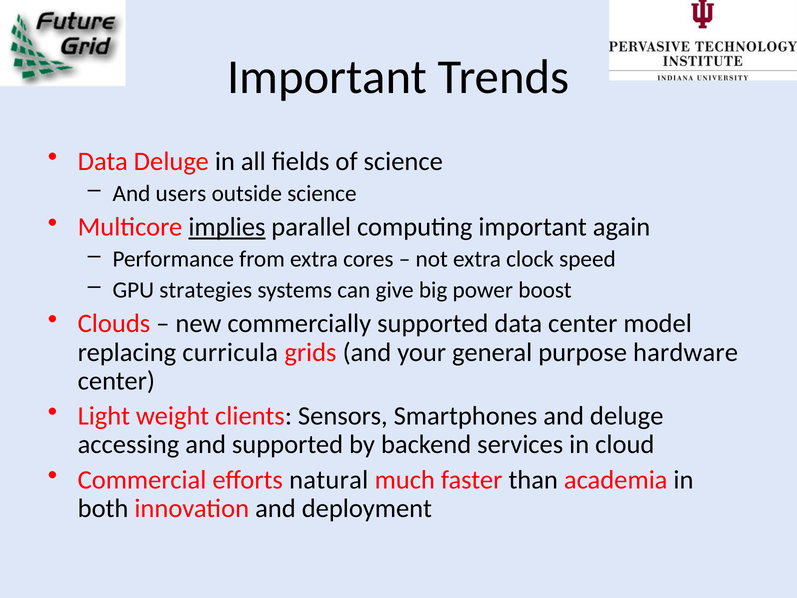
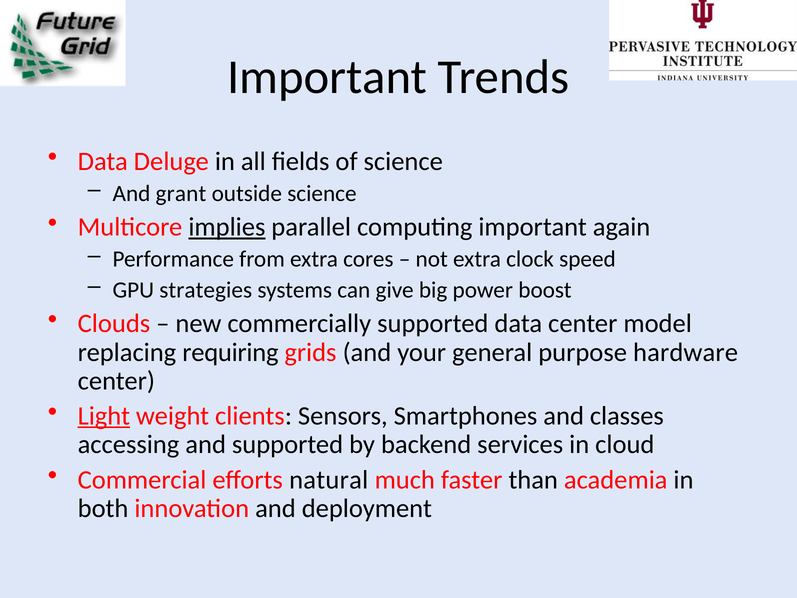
users: users -> grant
curricula: curricula -> requiring
Light underline: none -> present
and deluge: deluge -> classes
